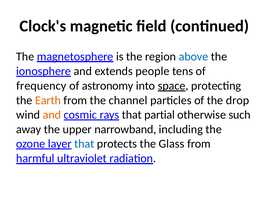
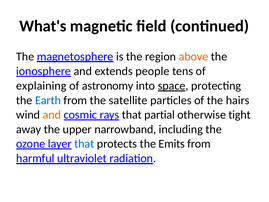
Clock's: Clock's -> What's
above colour: blue -> orange
frequency: frequency -> explaining
Earth colour: orange -> blue
channel: channel -> satellite
drop: drop -> hairs
such: such -> tight
Glass: Glass -> Emits
